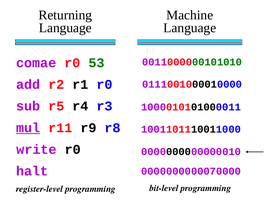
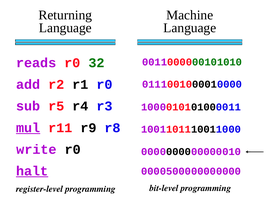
comae: comae -> reads
53: 53 -> 32
halt underline: none -> present
0000000000070000: 0000000000070000 -> 0000500000000000
